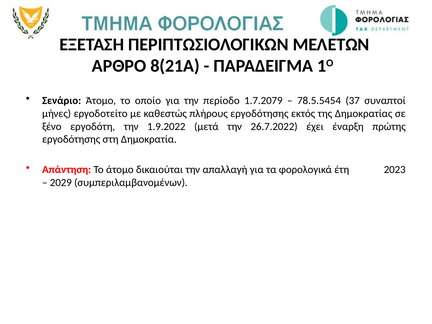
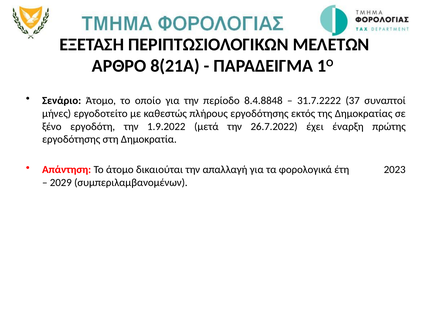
1.7.2079: 1.7.2079 -> 8.4.8848
78.5.5454: 78.5.5454 -> 31.7.2222
